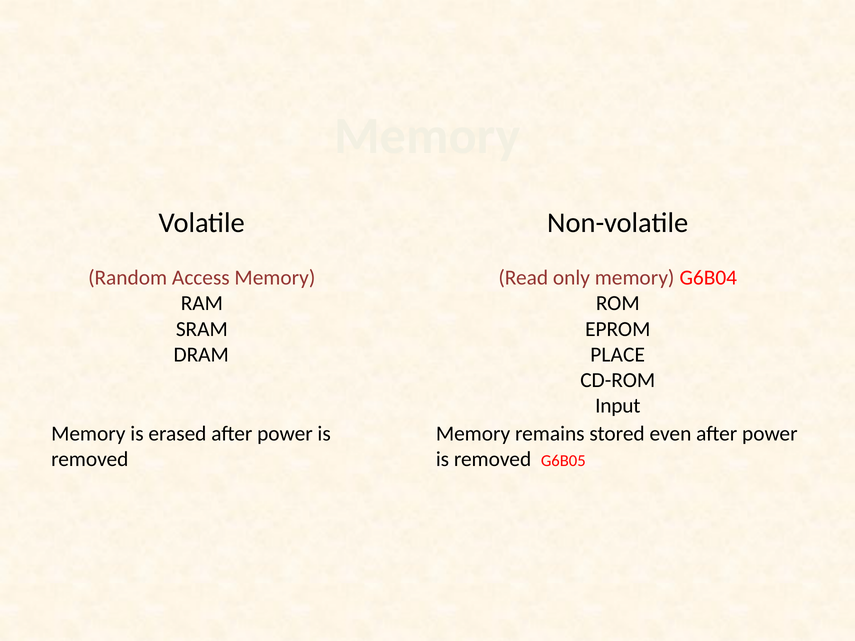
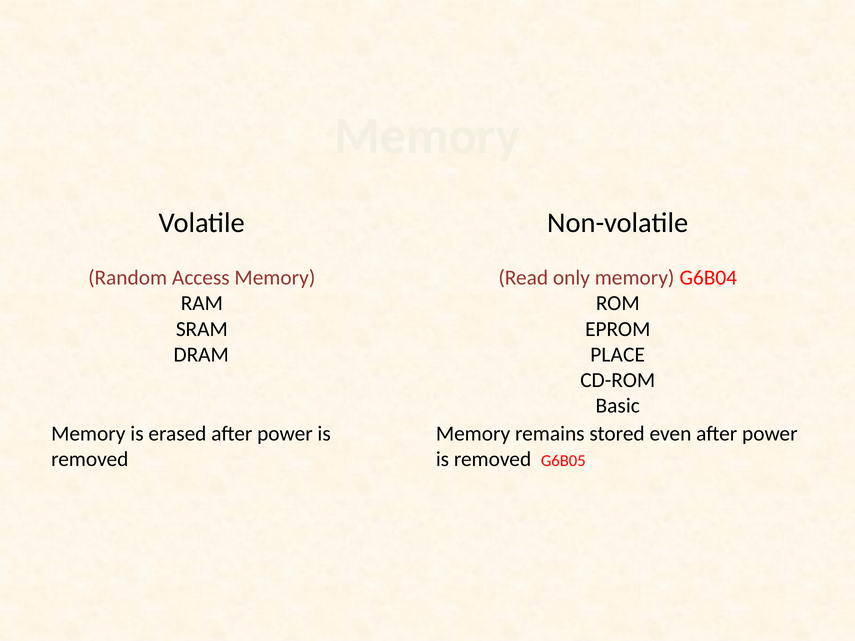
Input: Input -> Basic
